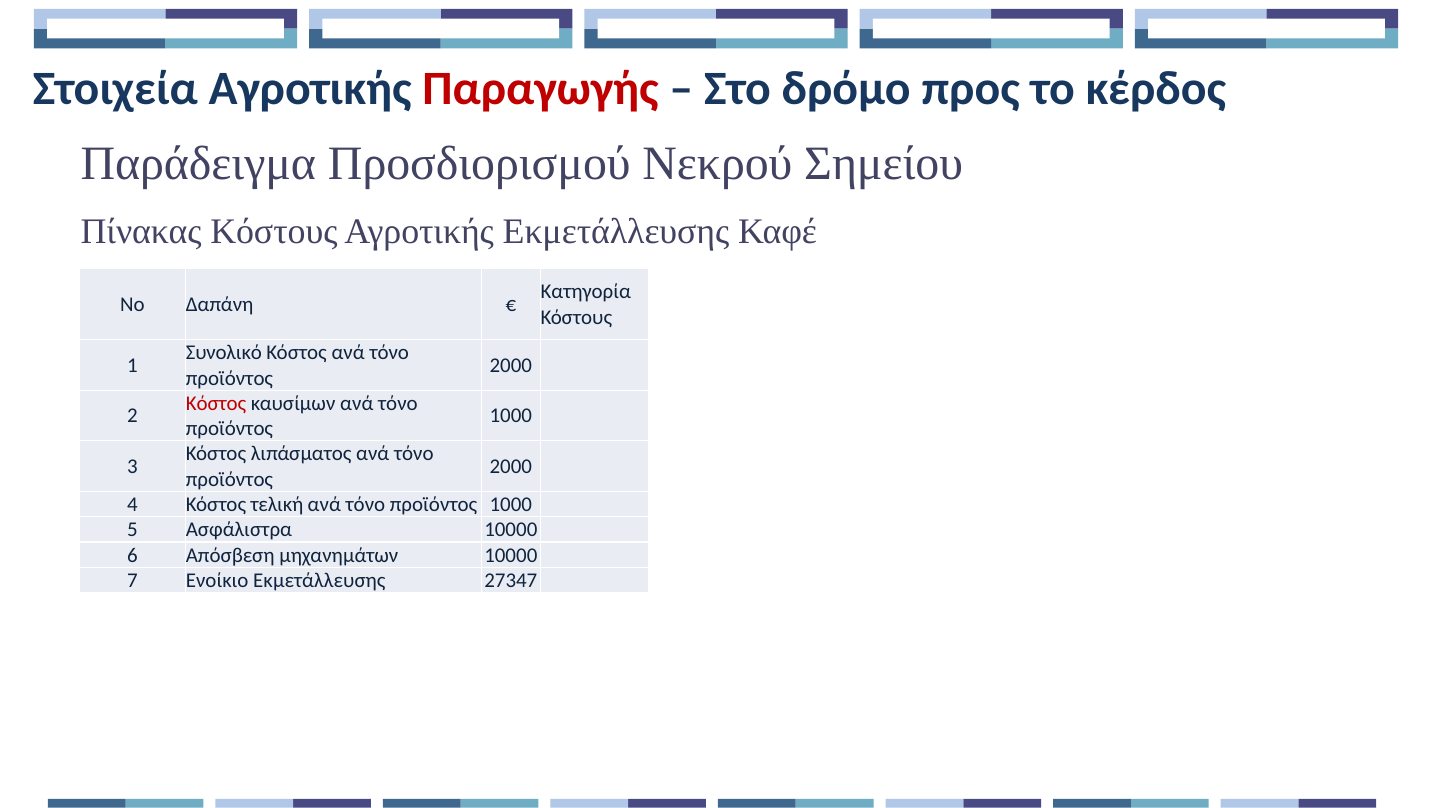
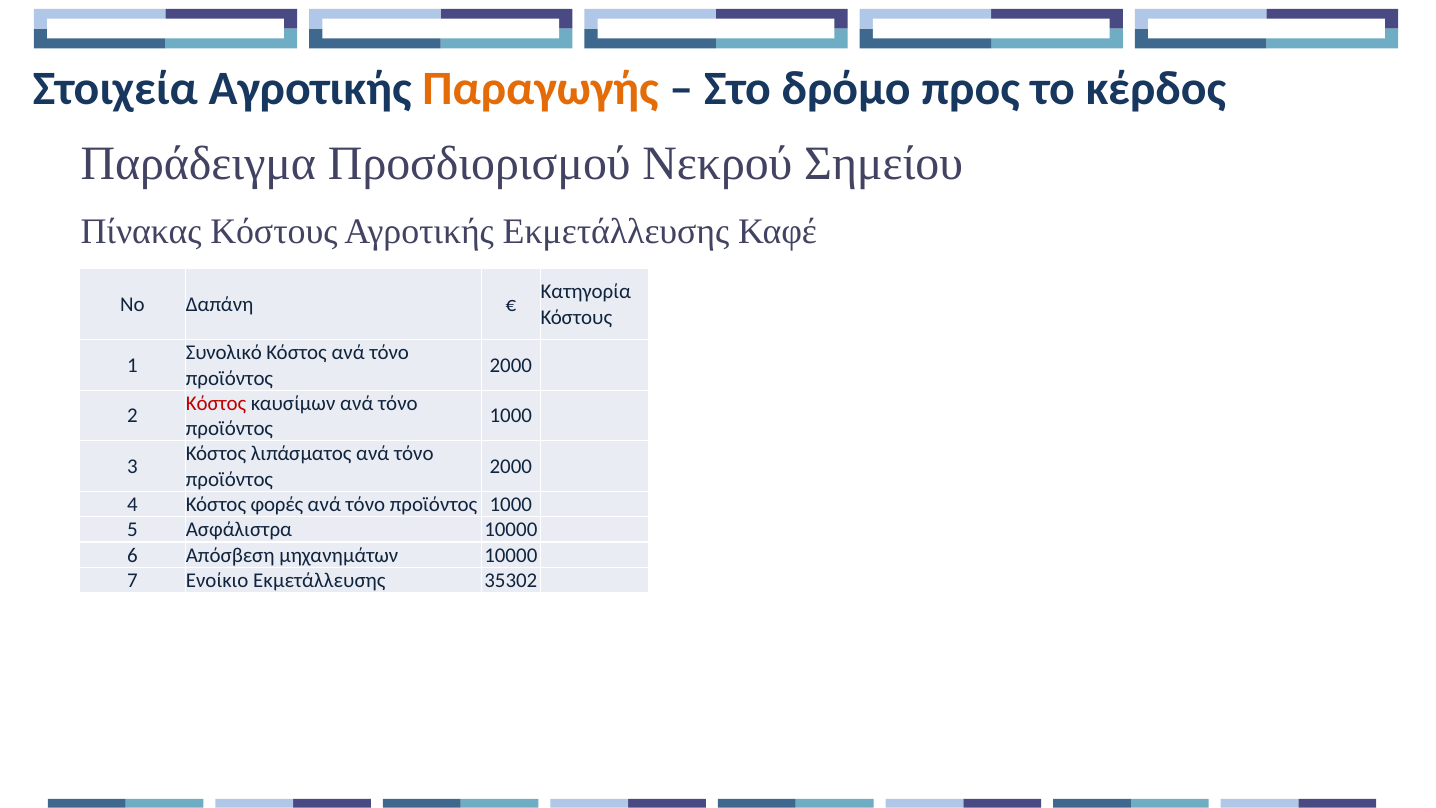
Παραγωγής colour: red -> orange
τελική: τελική -> φορές
27347: 27347 -> 35302
